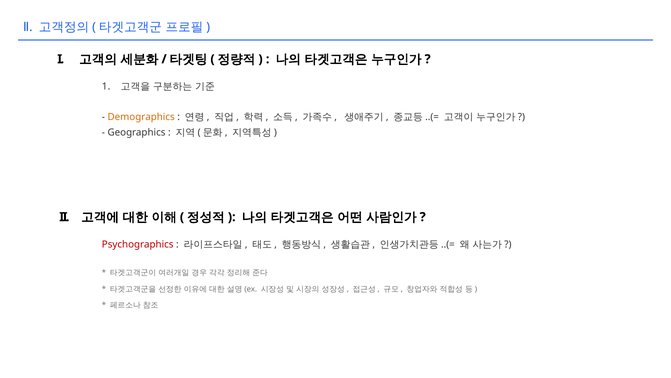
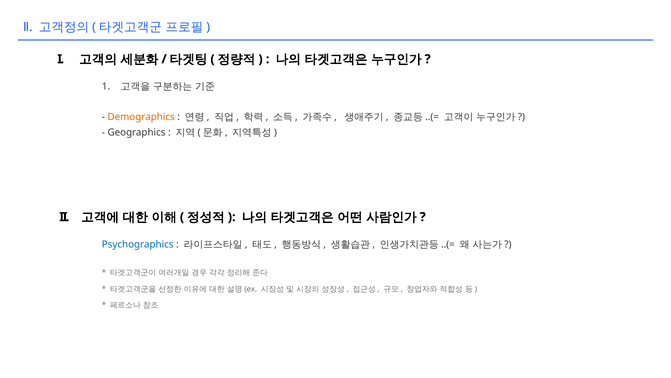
Psychographics colour: red -> blue
